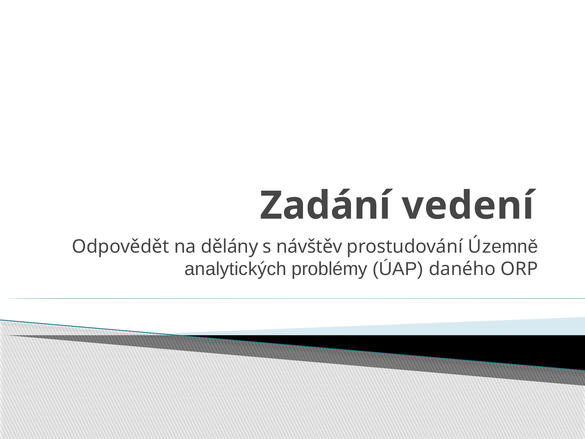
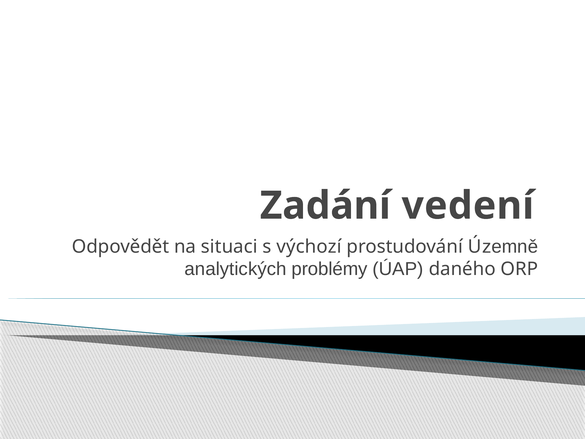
dělány: dělány -> situaci
návštěv: návštěv -> výchozí
